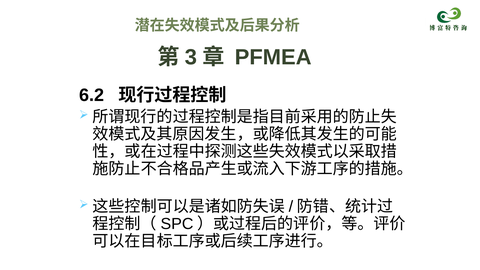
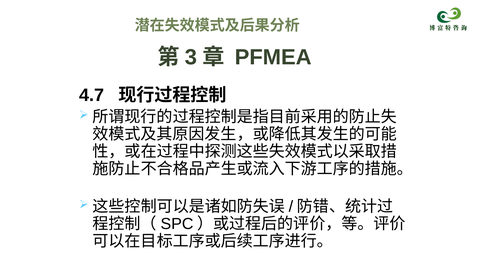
6.2: 6.2 -> 4.7
